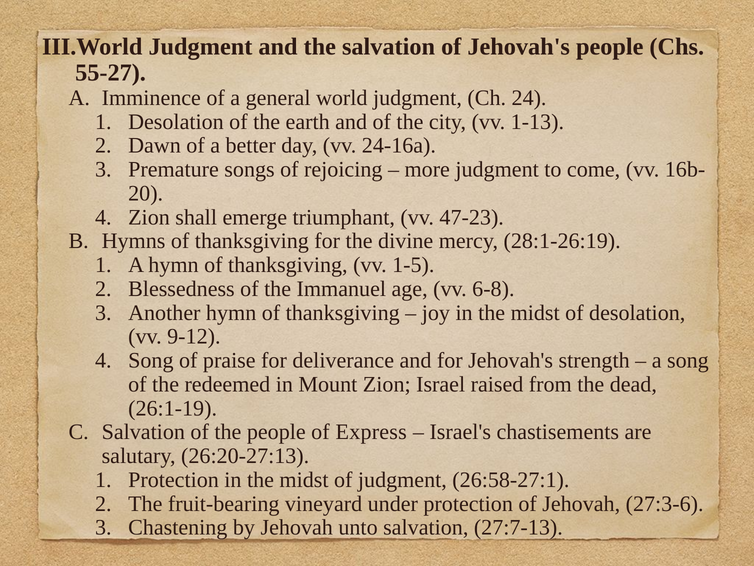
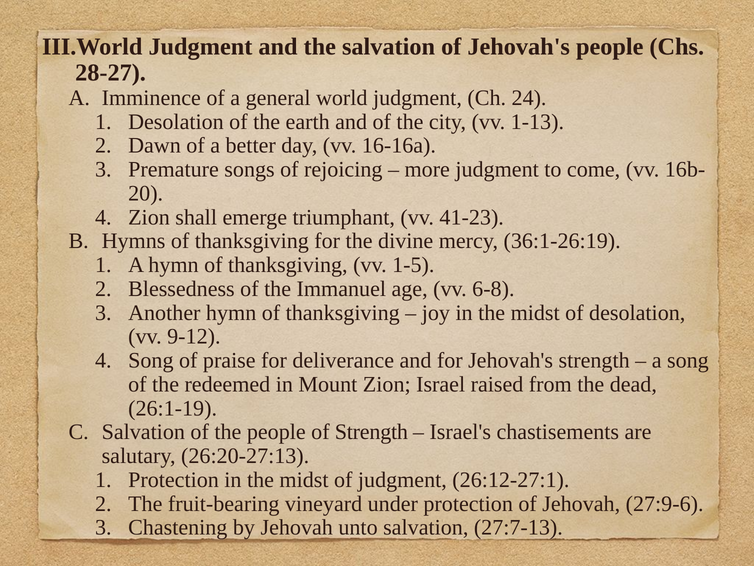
55-27: 55-27 -> 28-27
24-16a: 24-16a -> 16-16a
47-23: 47-23 -> 41-23
28:1-26:19: 28:1-26:19 -> 36:1-26:19
of Express: Express -> Strength
26:58-27:1: 26:58-27:1 -> 26:12-27:1
27:3-6: 27:3-6 -> 27:9-6
